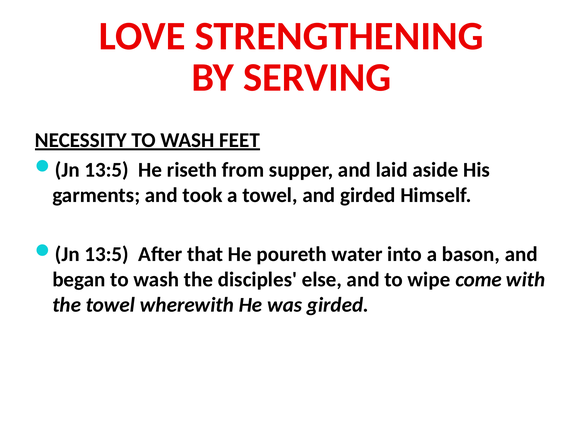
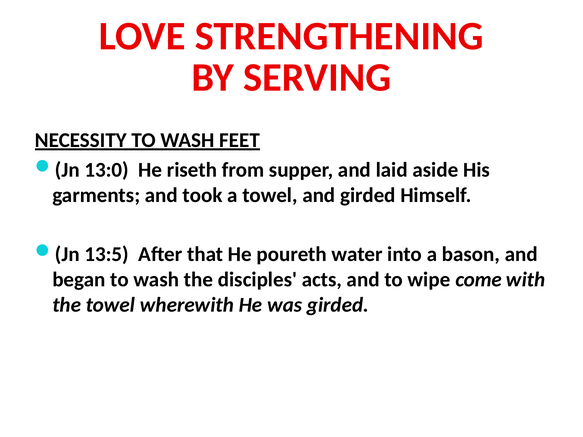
13:5 at (107, 170): 13:5 -> 13:0
else: else -> acts
